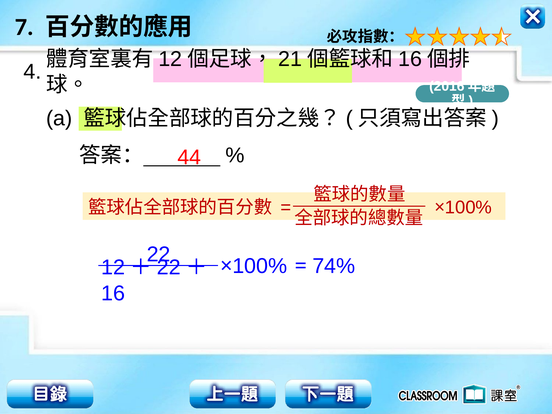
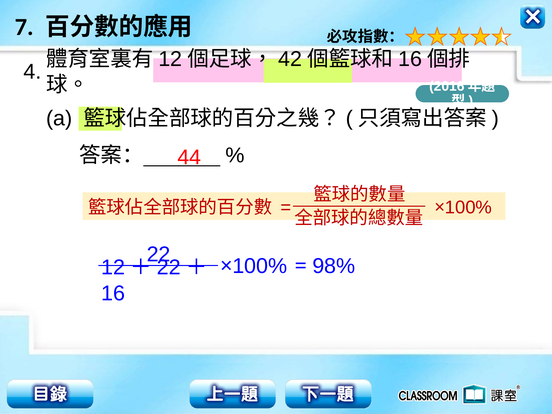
21: 21 -> 42
74%: 74% -> 98%
